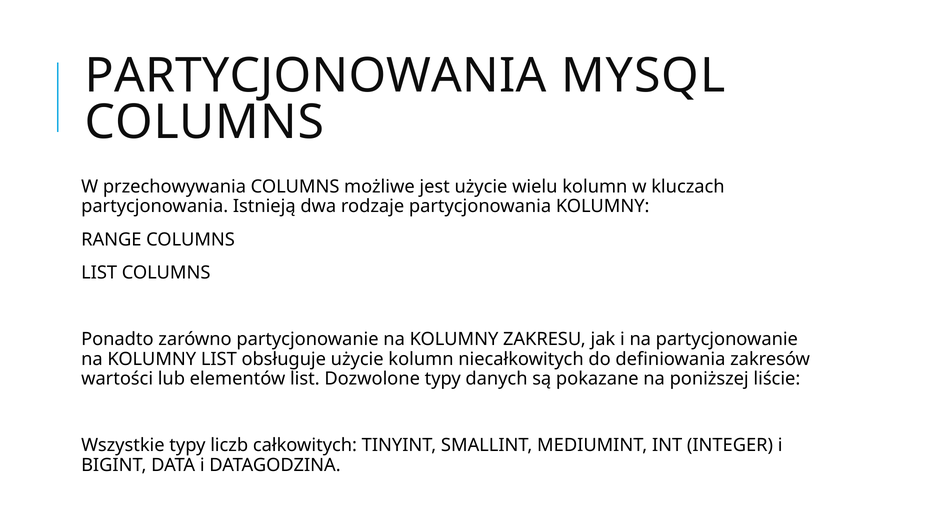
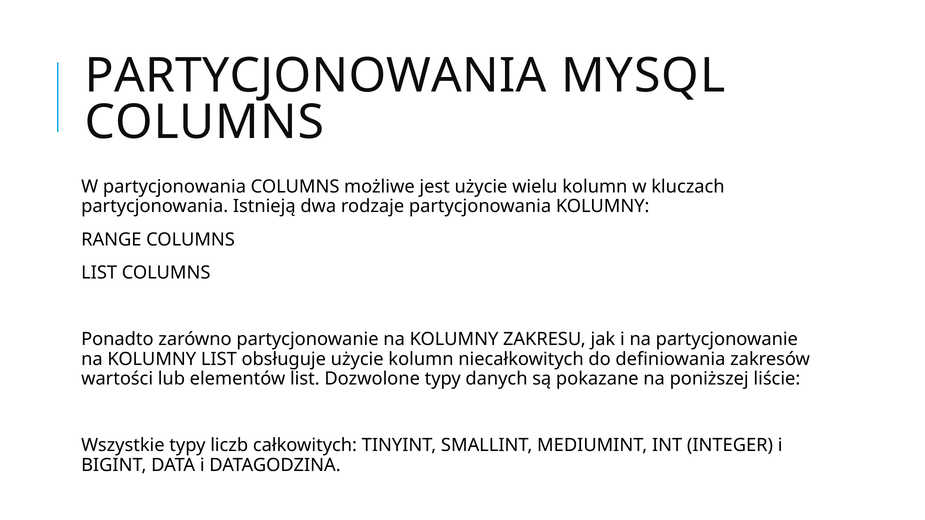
W przechowywania: przechowywania -> partycjonowania
